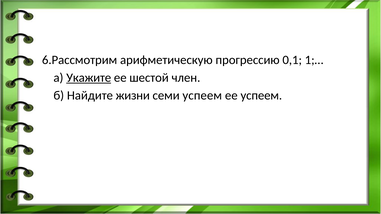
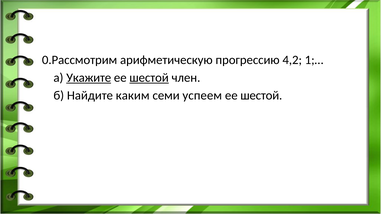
6.Рассмотрим: 6.Рассмотрим -> 0.Рассмотрим
0,1: 0,1 -> 4,2
шестой at (149, 78) underline: none -> present
жизни: жизни -> каким
успеем at (261, 96): успеем -> шестой
